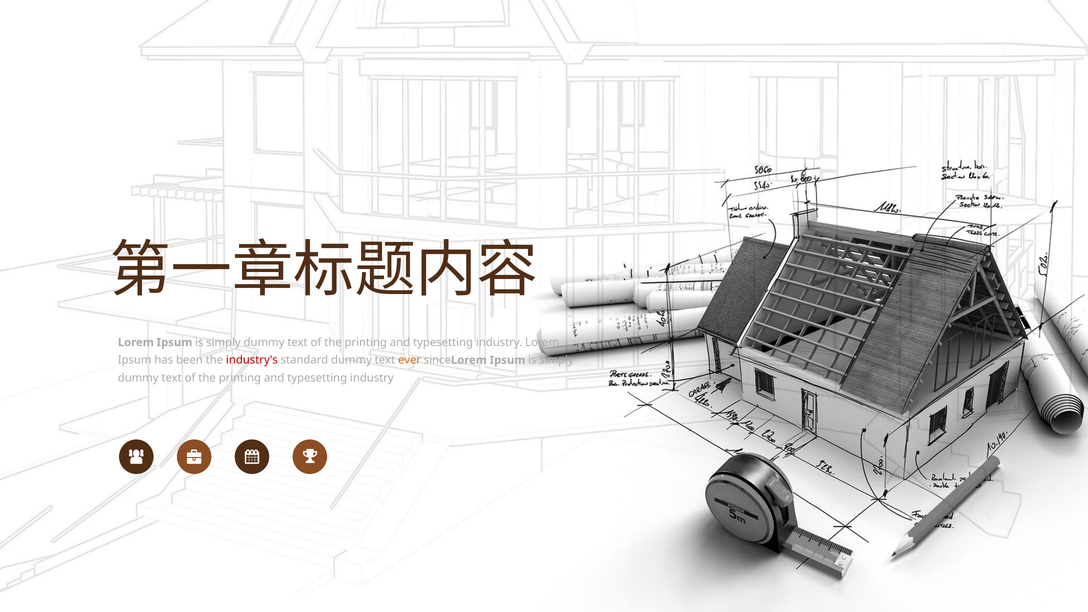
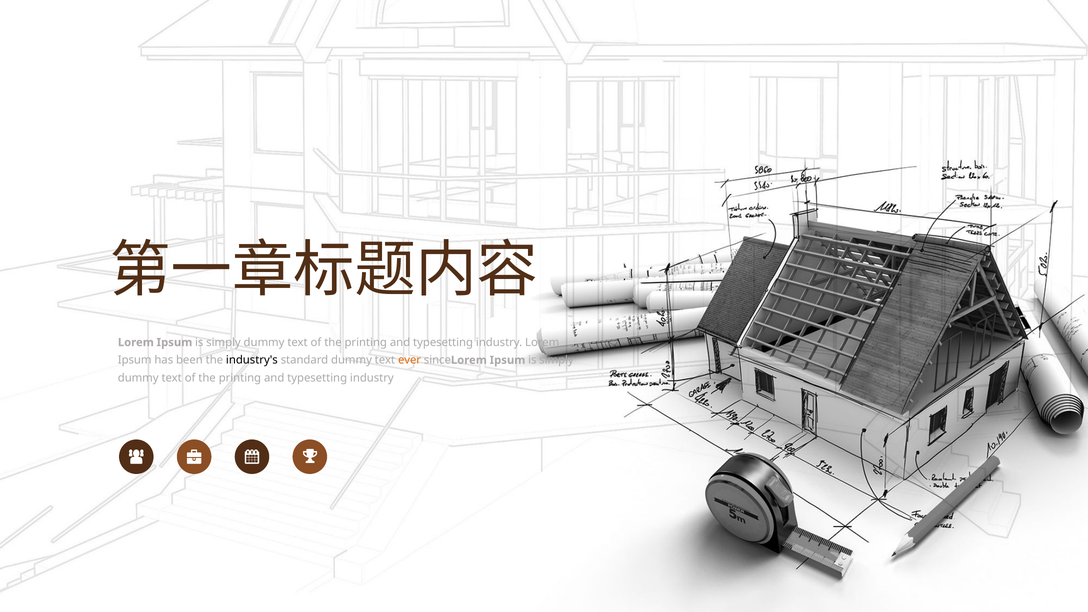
industry's colour: red -> black
